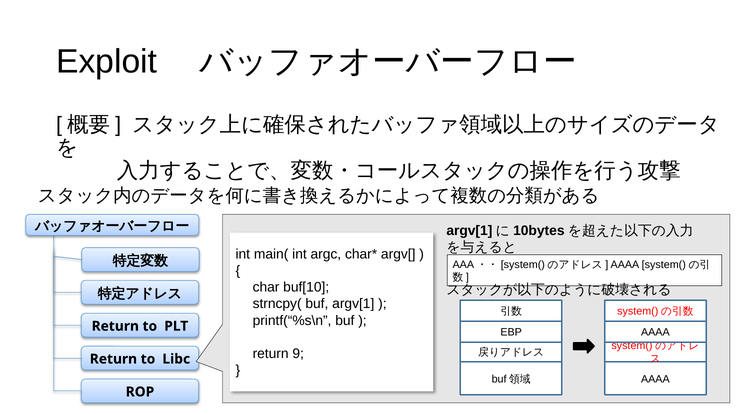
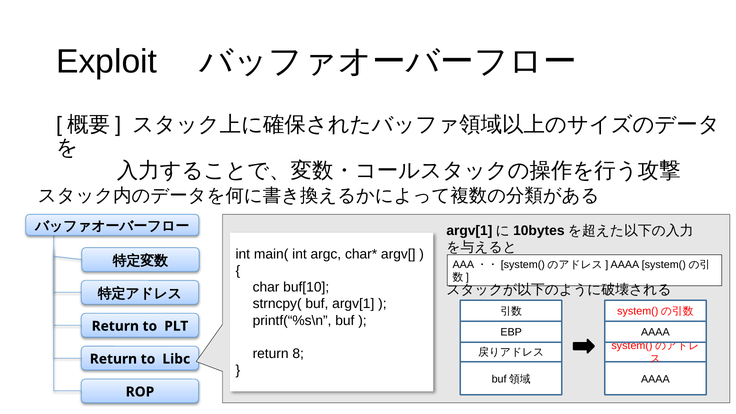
9: 9 -> 8
